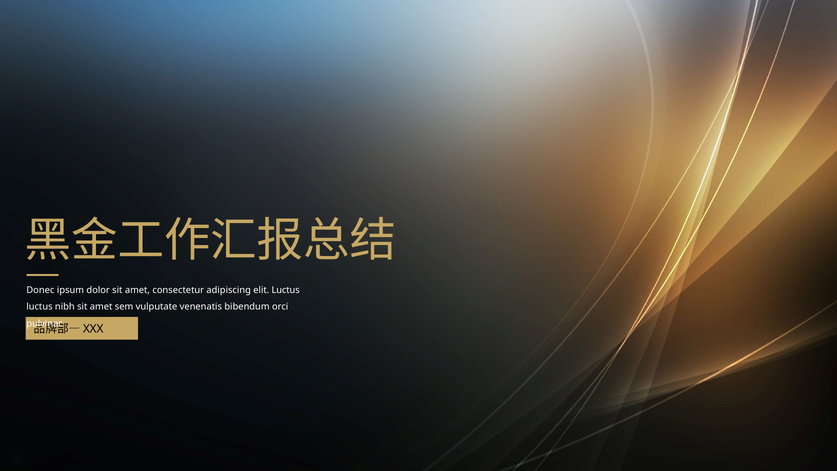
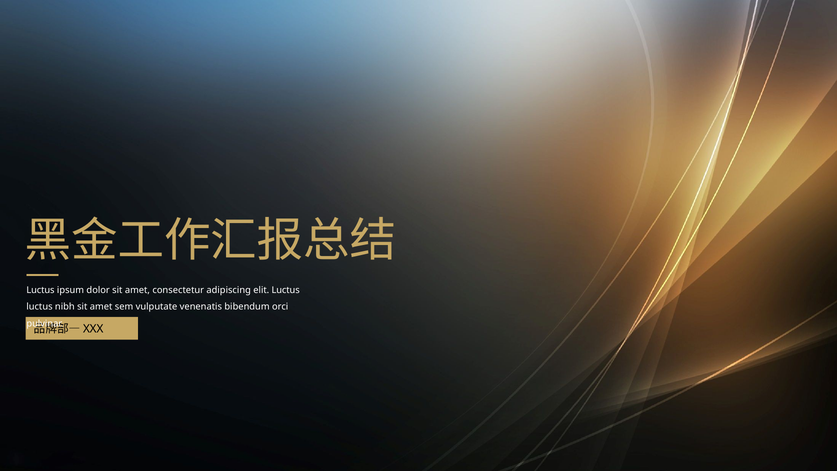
Donec at (40, 290): Donec -> Luctus
